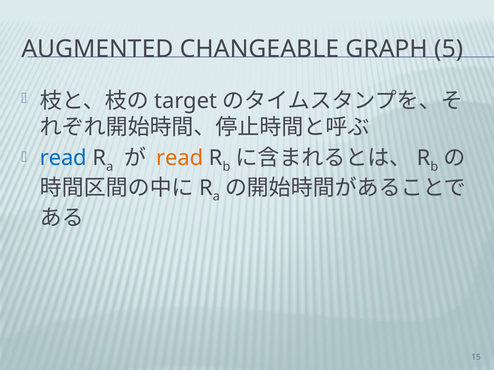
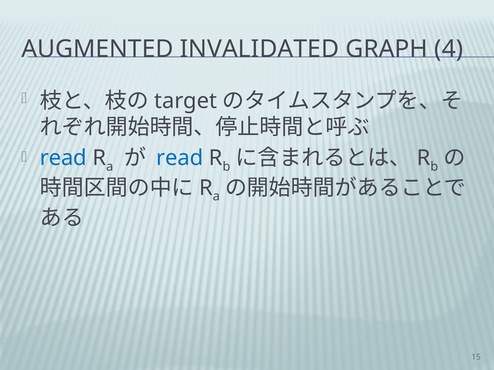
CHANGEABLE: CHANGEABLE -> INVALIDATED
5: 5 -> 4
read at (180, 158) colour: orange -> blue
